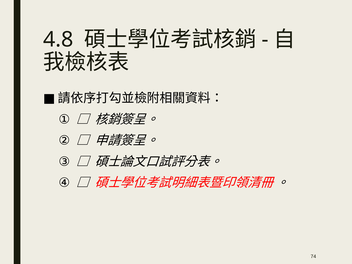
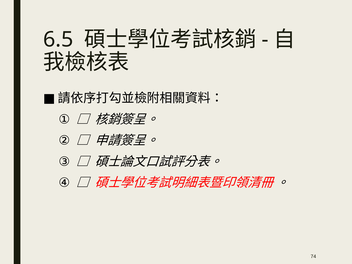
4.8: 4.8 -> 6.5
